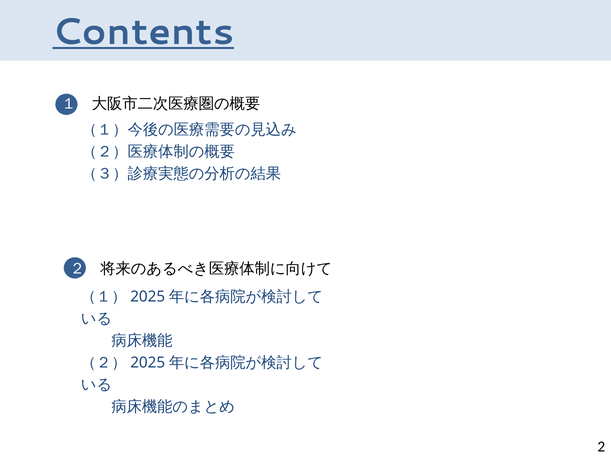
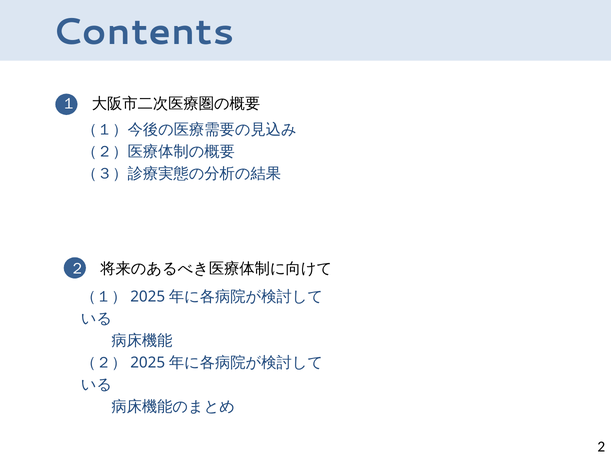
Contents underline: present -> none
